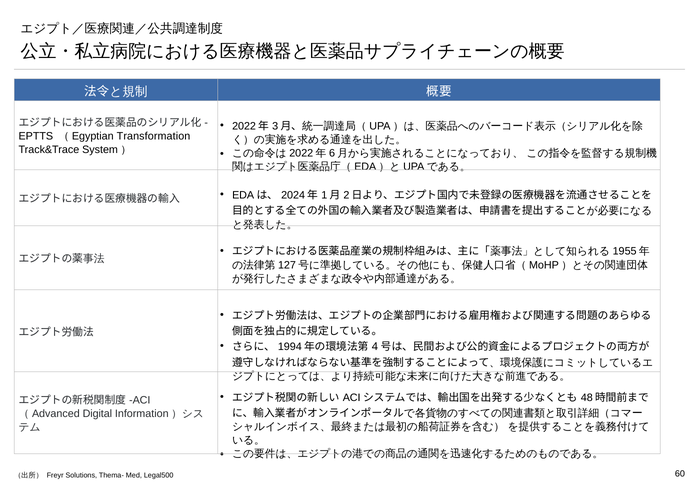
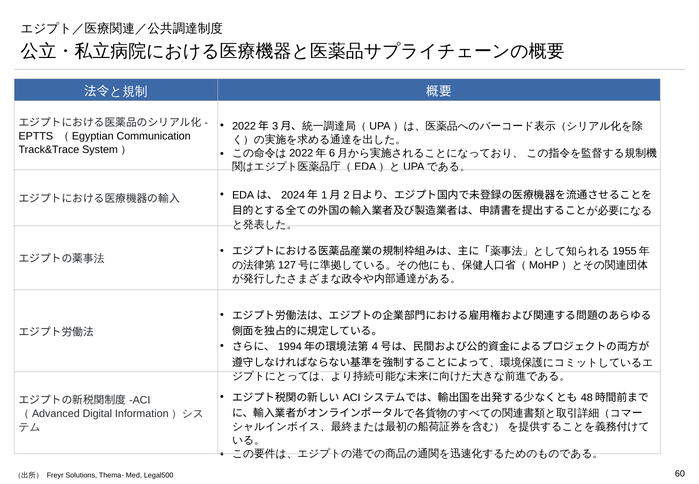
Transformation: Transformation -> Communication
